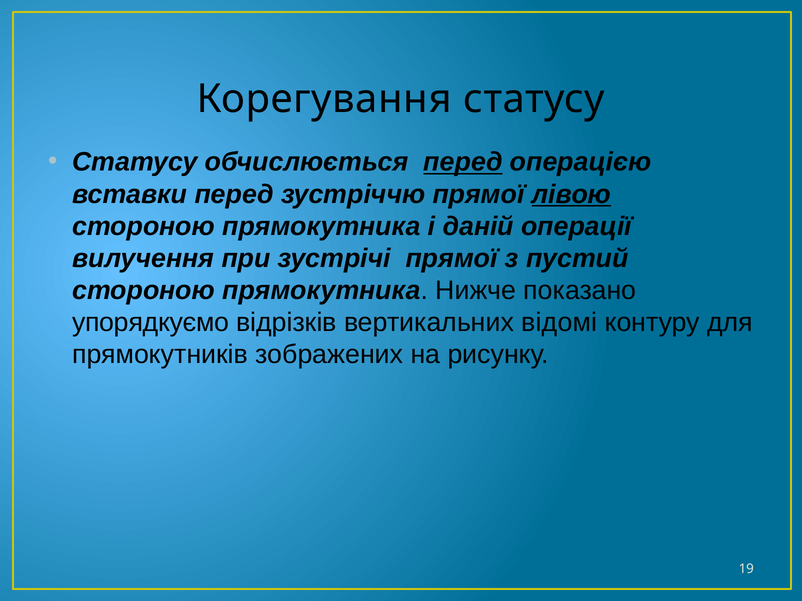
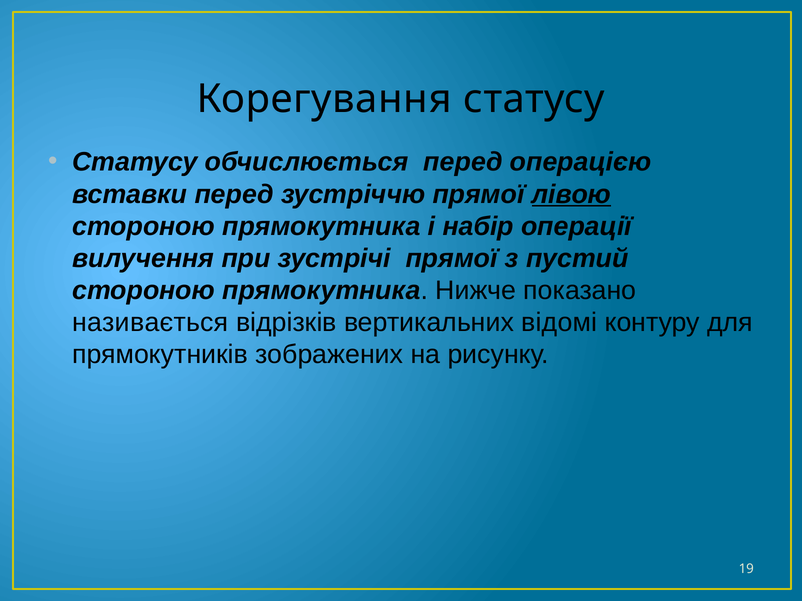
перед at (463, 162) underline: present -> none
даній: даній -> набір
упорядкуємо: упорядкуємо -> називається
